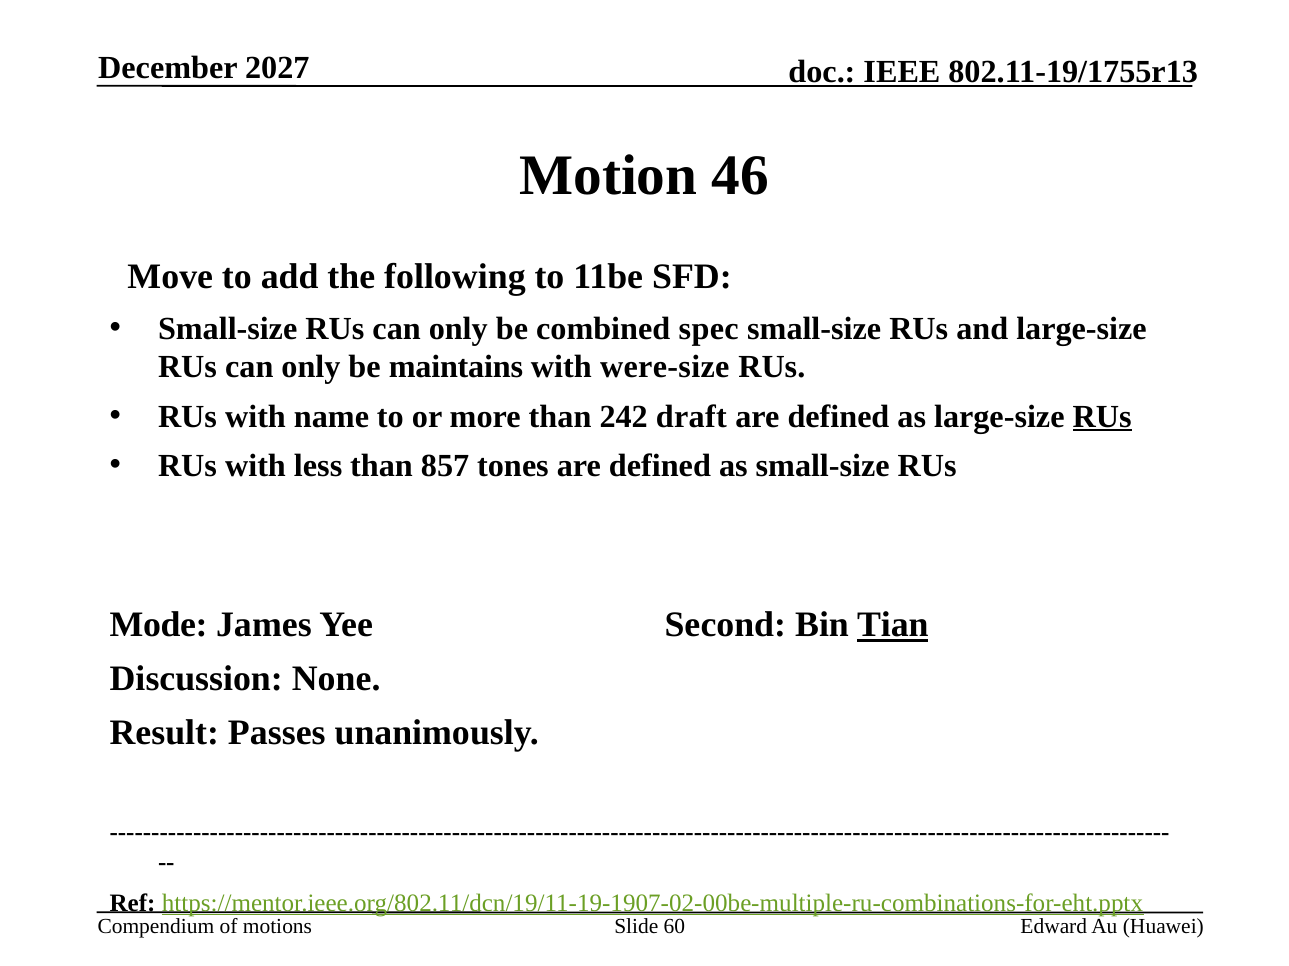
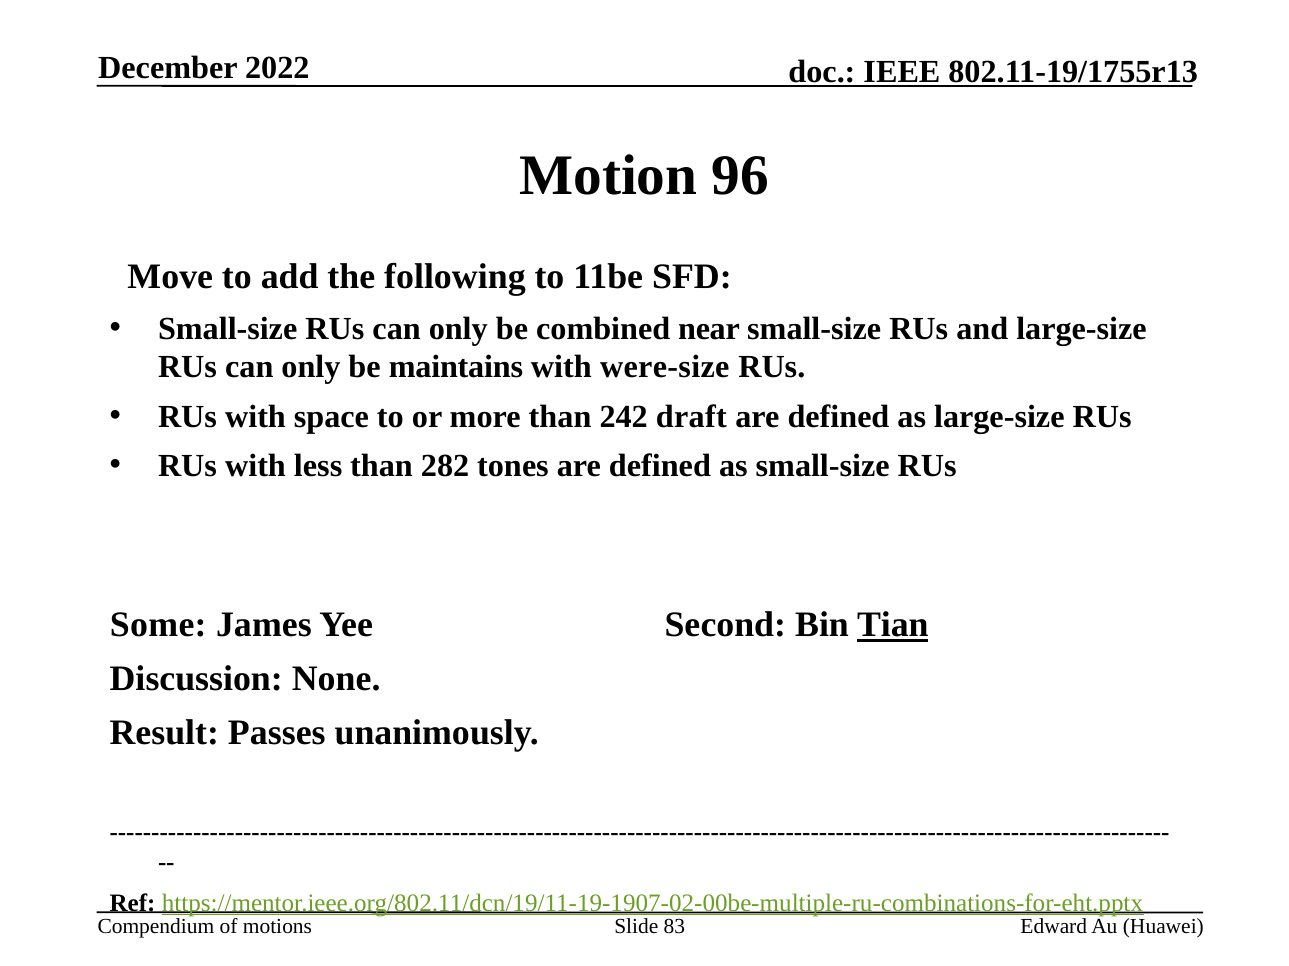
2027: 2027 -> 2022
46: 46 -> 96
spec: spec -> near
name: name -> space
RUs at (1102, 417) underline: present -> none
857: 857 -> 282
Mode: Mode -> Some
60: 60 -> 83
